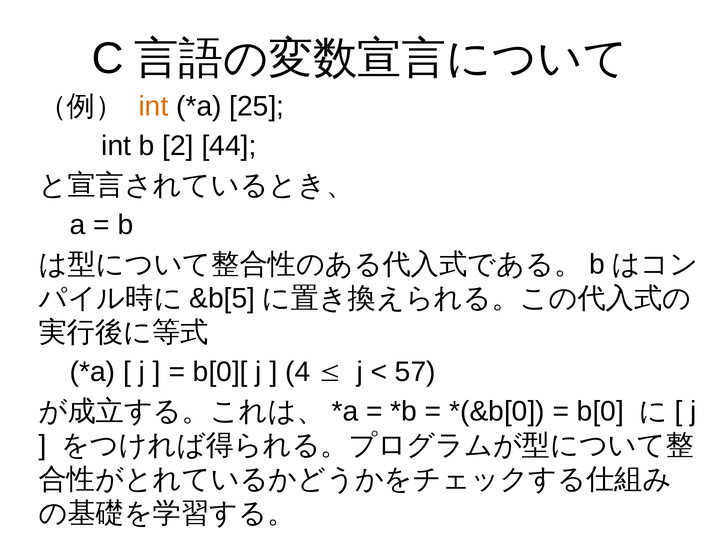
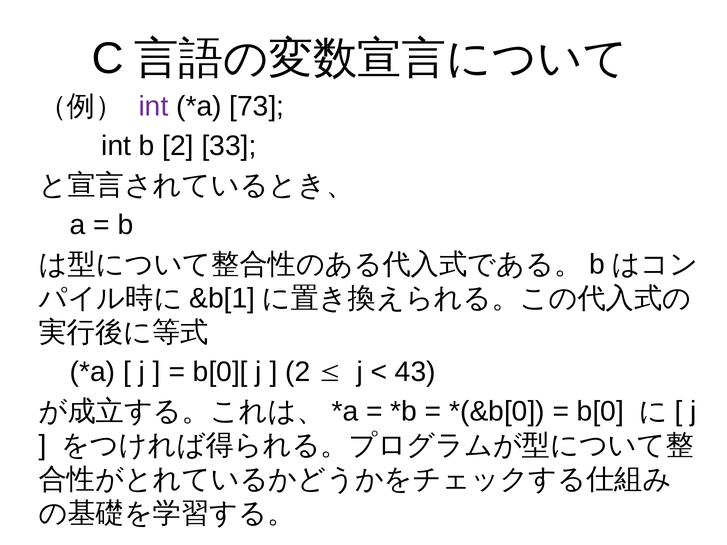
int at (153, 106) colour: orange -> purple
25: 25 -> 73
44: 44 -> 33
&b[5: &b[5 -> &b[1
4 at (298, 372): 4 -> 2
57: 57 -> 43
